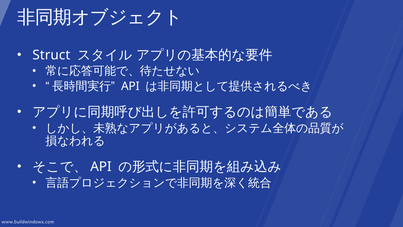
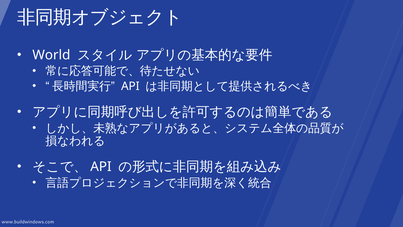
Struct: Struct -> World
